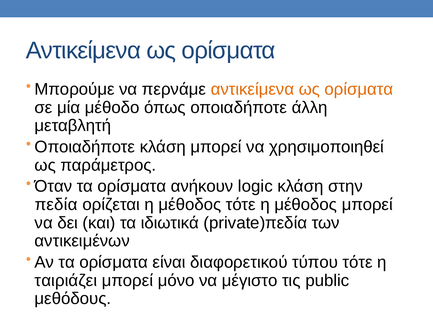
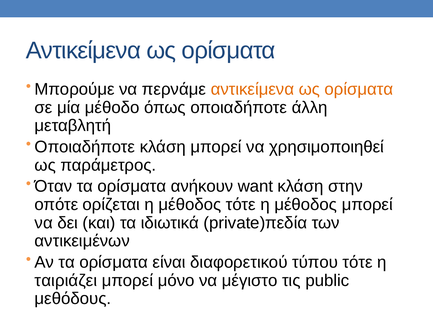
logic: logic -> want
πεδία: πεδία -> οπότε
